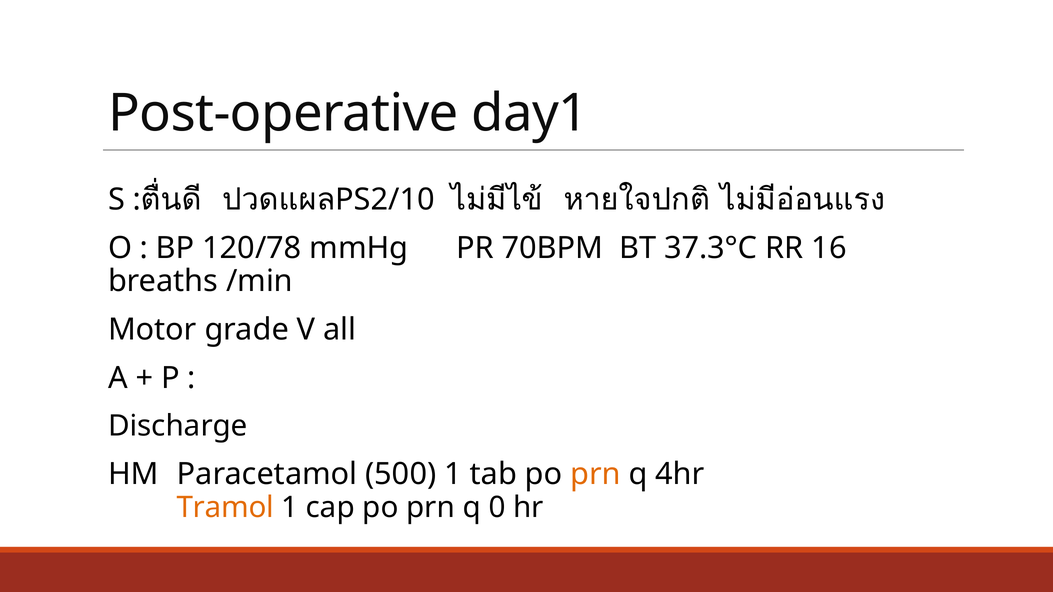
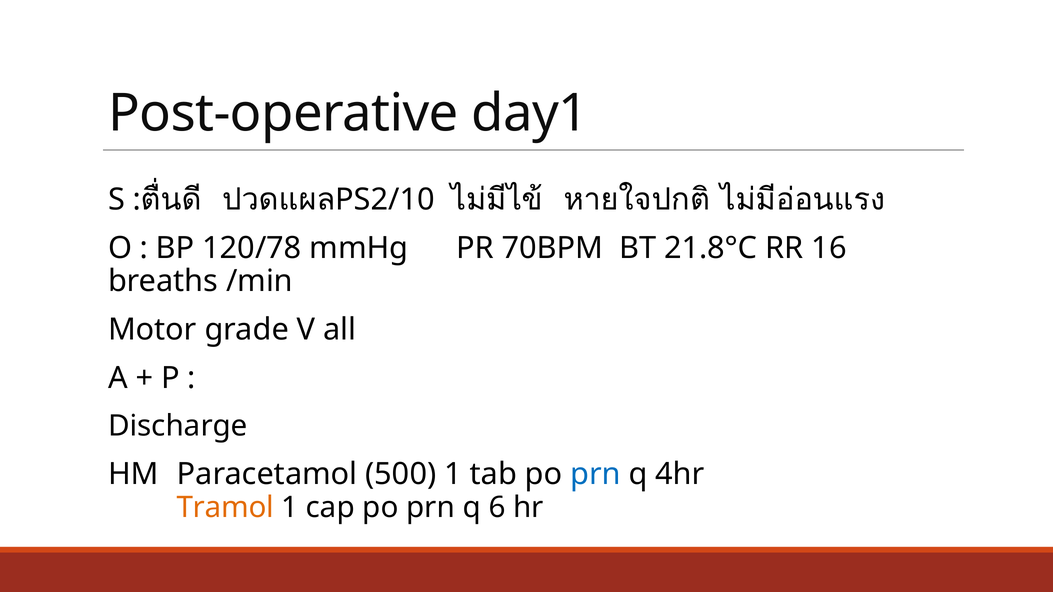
37.3°C: 37.3°C -> 21.8°C
prn at (595, 474) colour: orange -> blue
0: 0 -> 6
